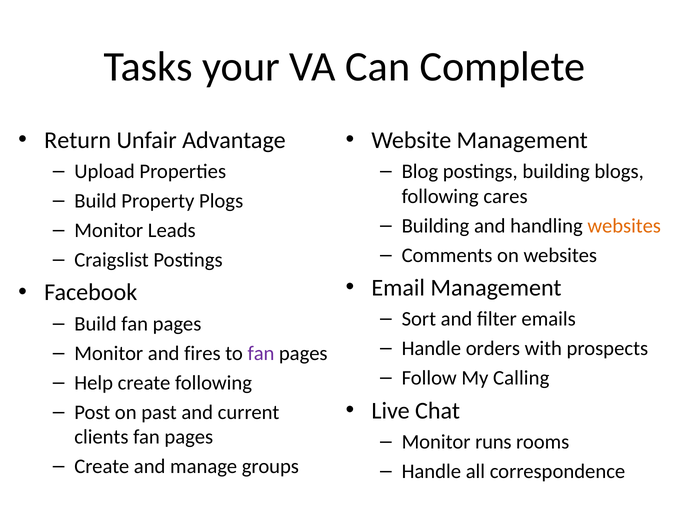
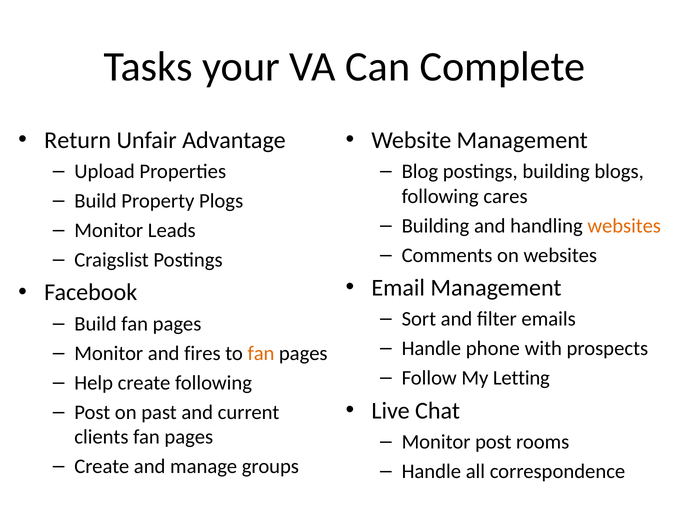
orders: orders -> phone
fan at (261, 353) colour: purple -> orange
Calling: Calling -> Letting
Monitor runs: runs -> post
